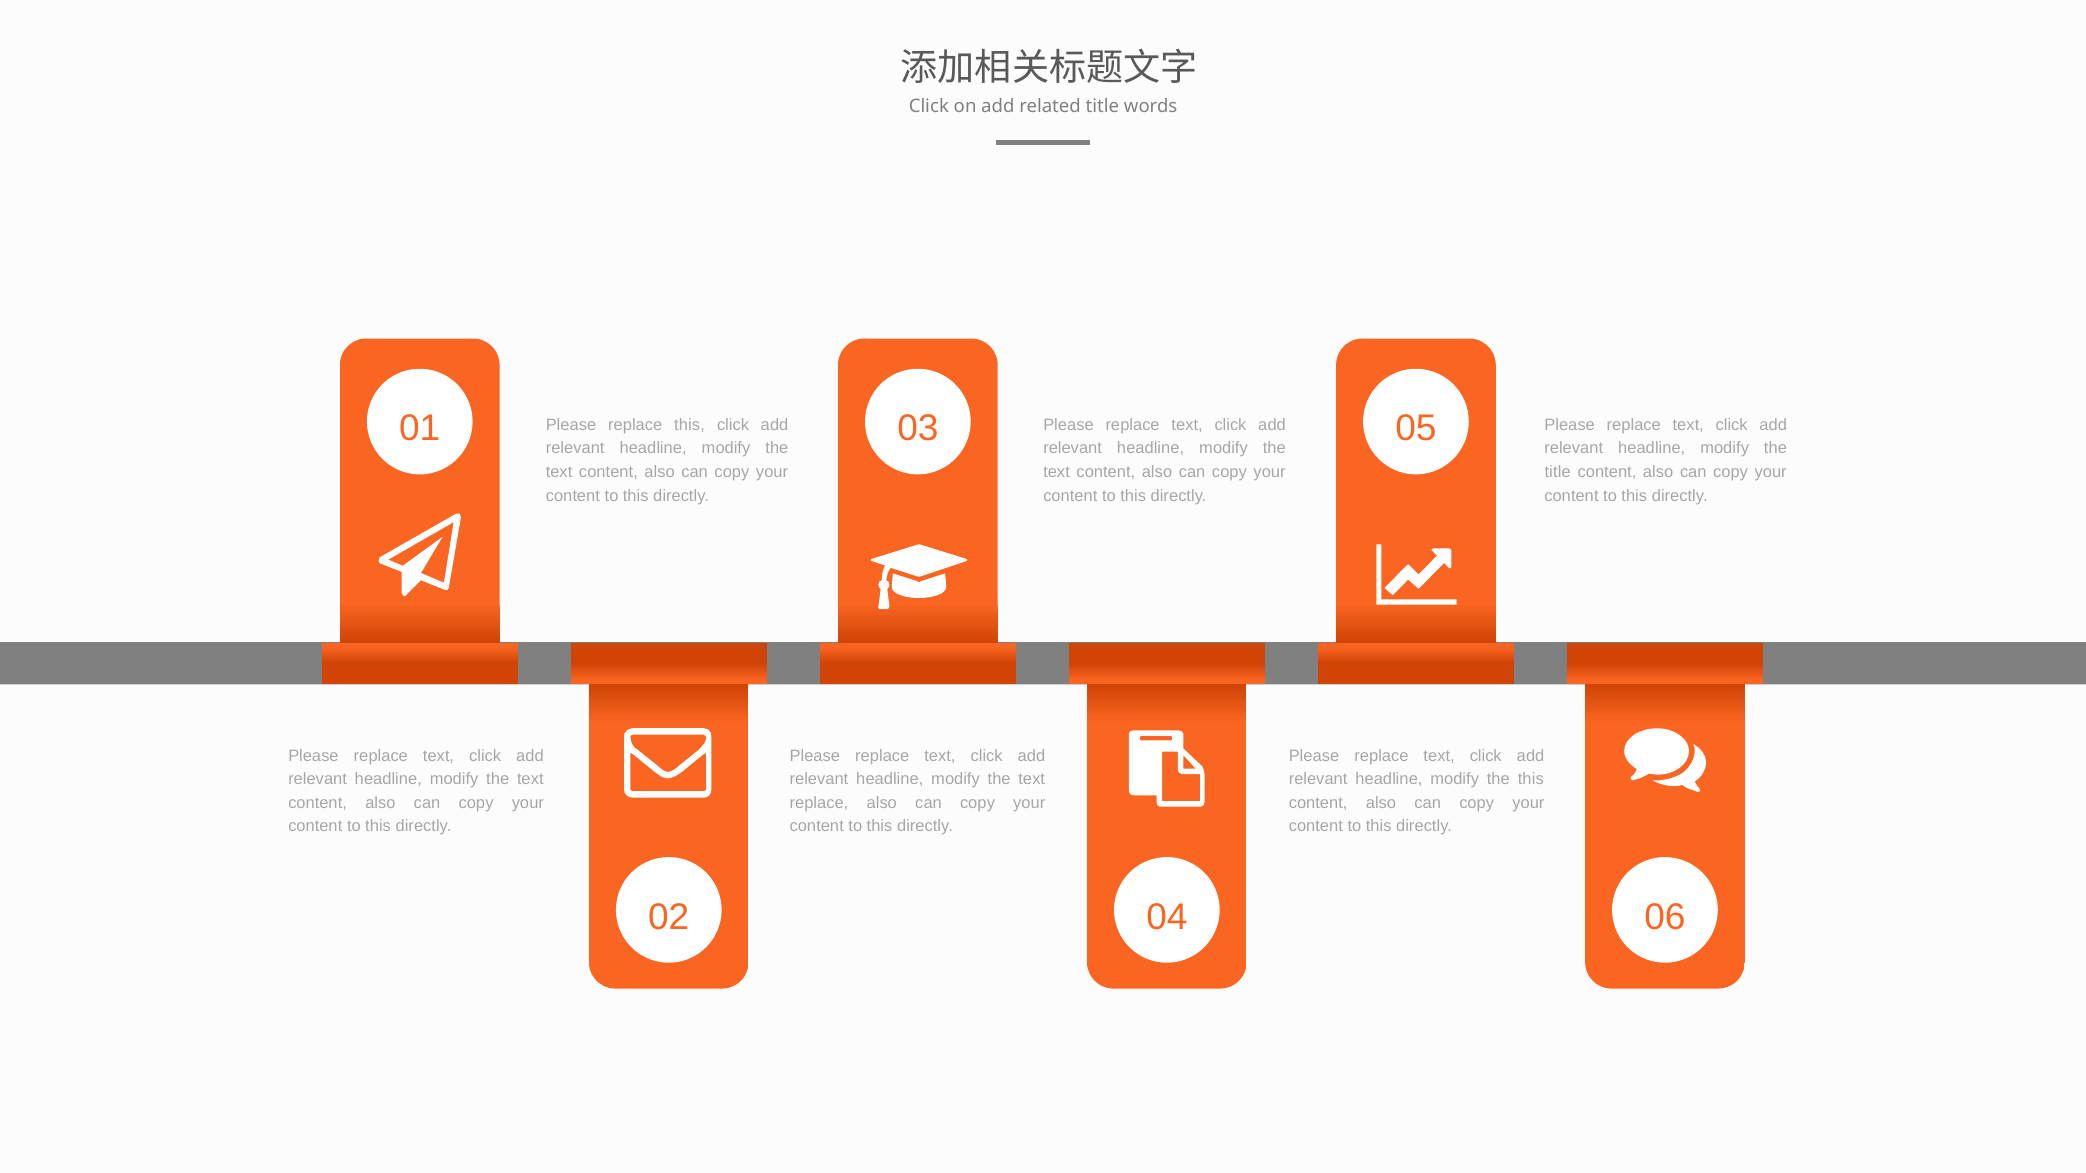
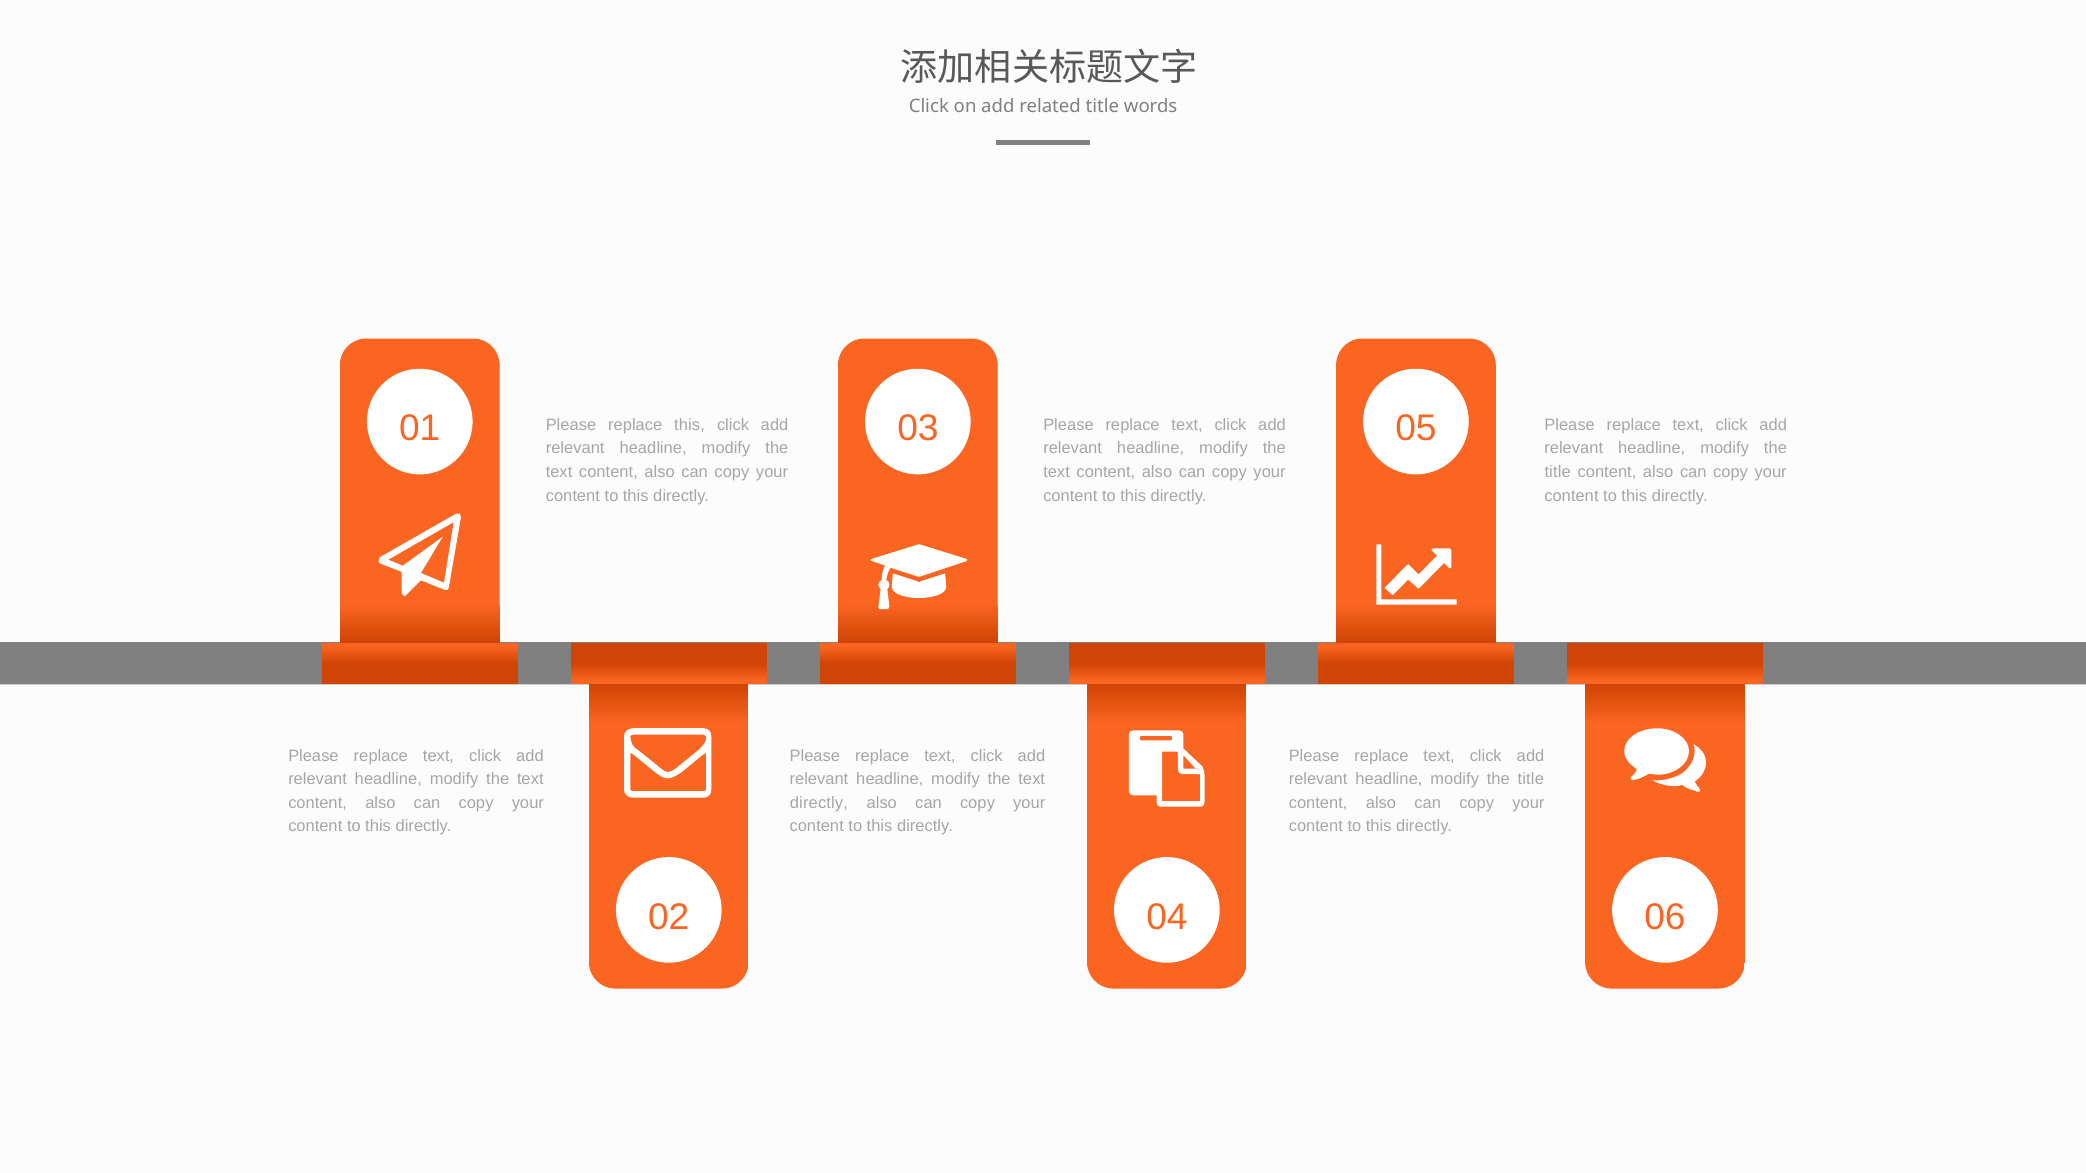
this at (1531, 779): this -> title
replace at (819, 803): replace -> directly
